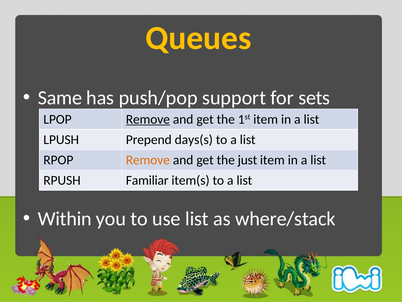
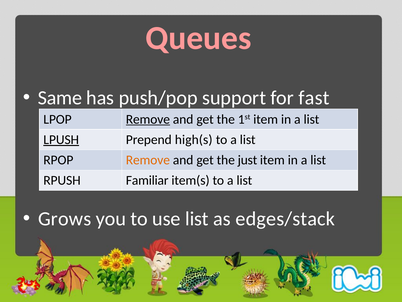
Queues colour: yellow -> pink
sets: sets -> fast
LPUSH underline: none -> present
days(s: days(s -> high(s
Within: Within -> Grows
where/stack: where/stack -> edges/stack
